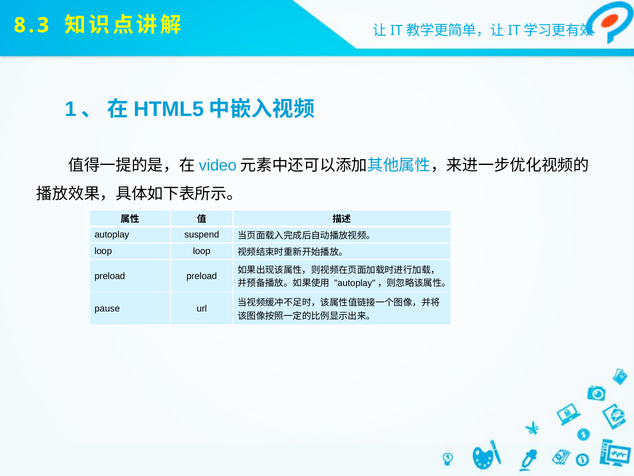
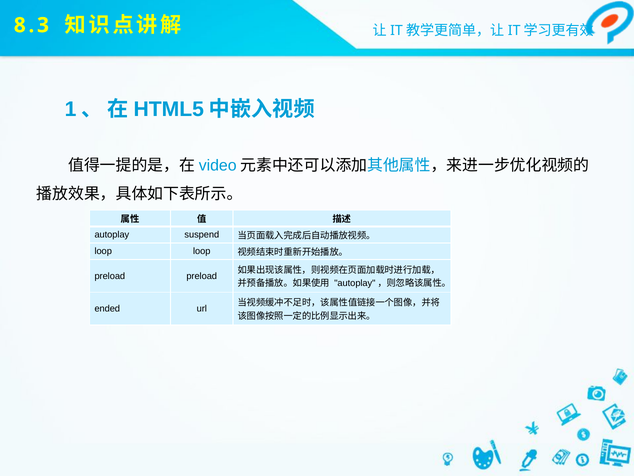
pause: pause -> ended
